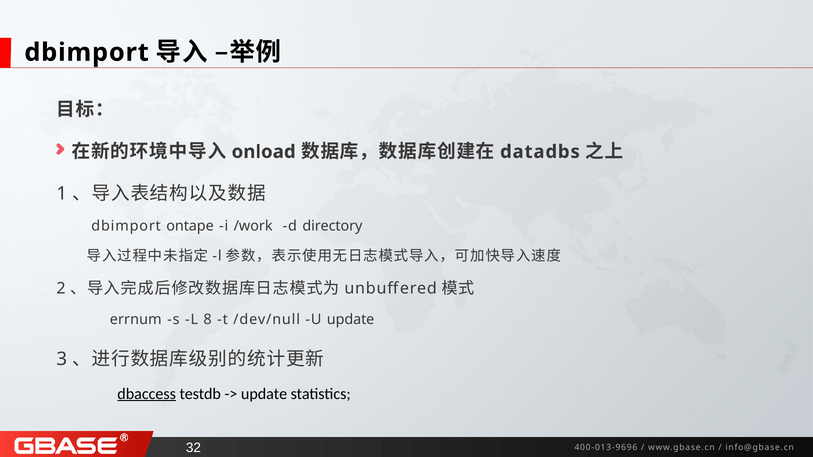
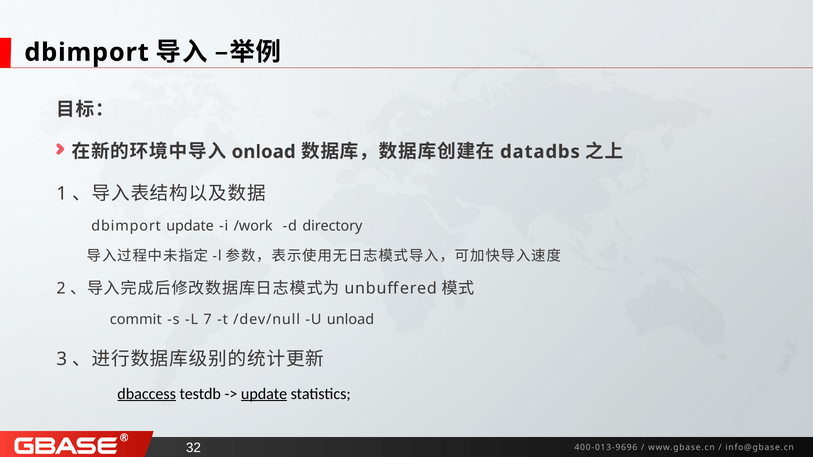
dbimport ontape: ontape -> update
errnum: errnum -> commit
8: 8 -> 7
U update: update -> unload
update at (264, 394) underline: none -> present
